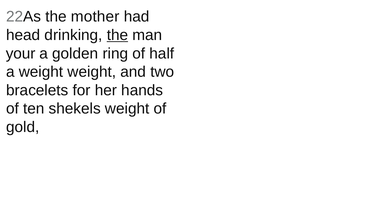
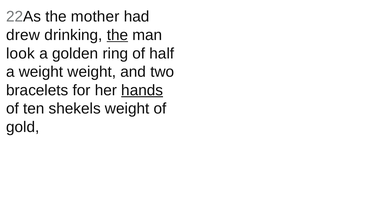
head: head -> drew
your: your -> look
hands underline: none -> present
